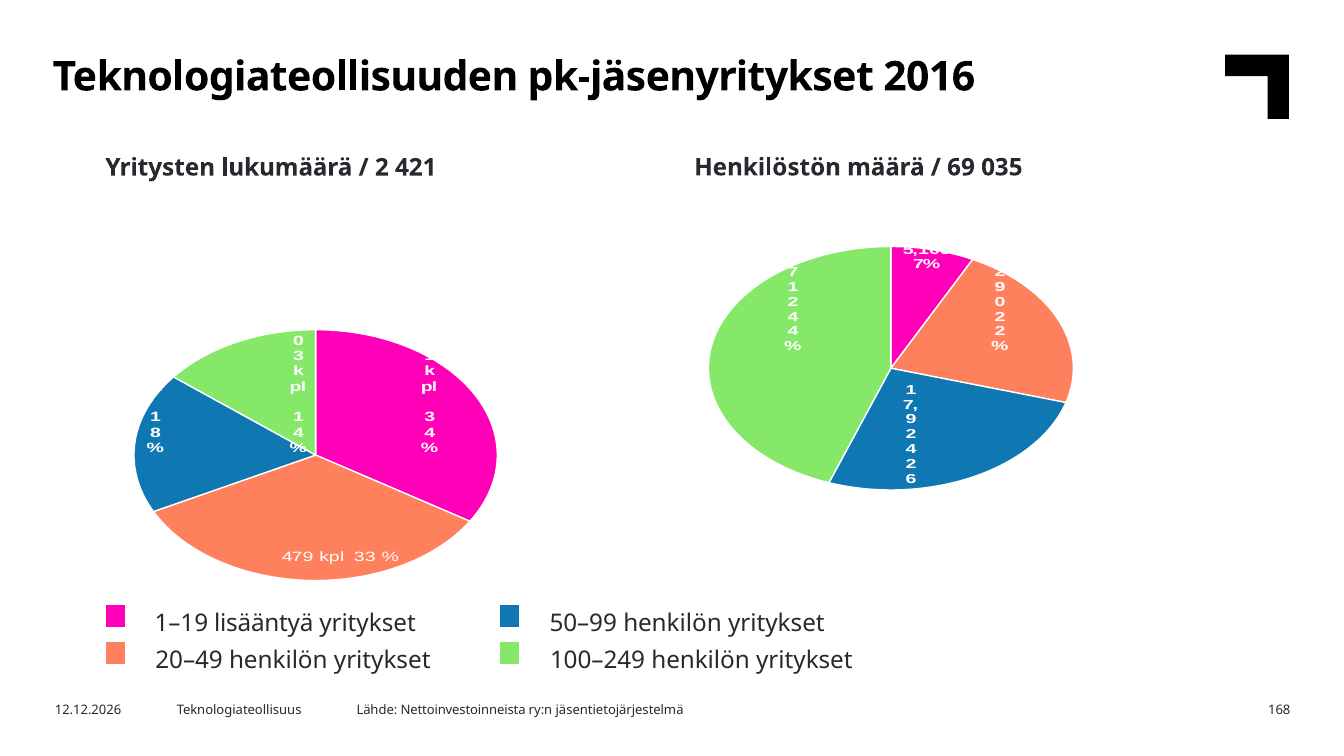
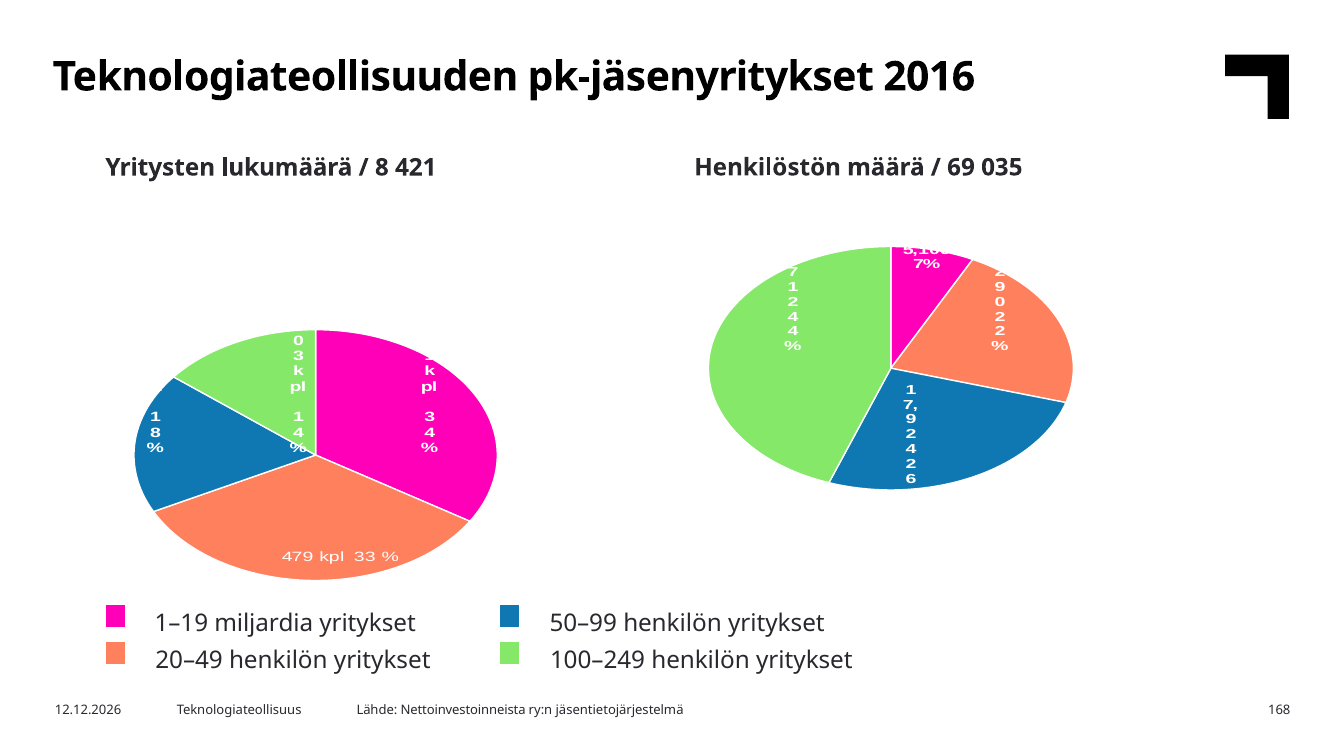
2 at (382, 167): 2 -> 8
lisääntyä: lisääntyä -> miljardia
